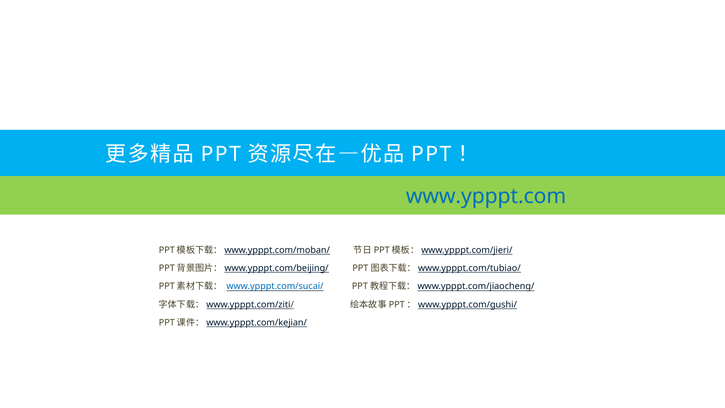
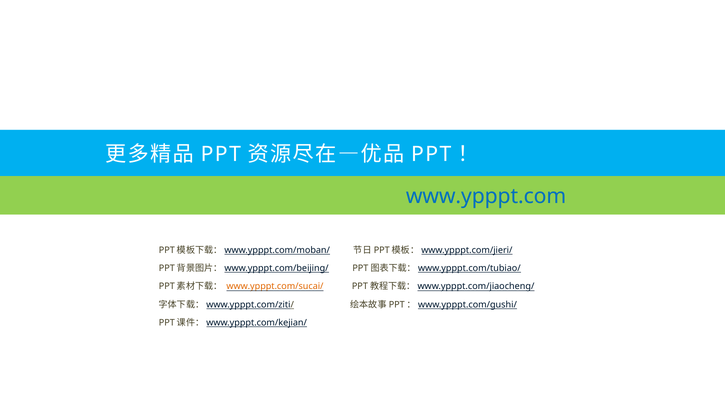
www.ypppt.com/sucai/ colour: blue -> orange
